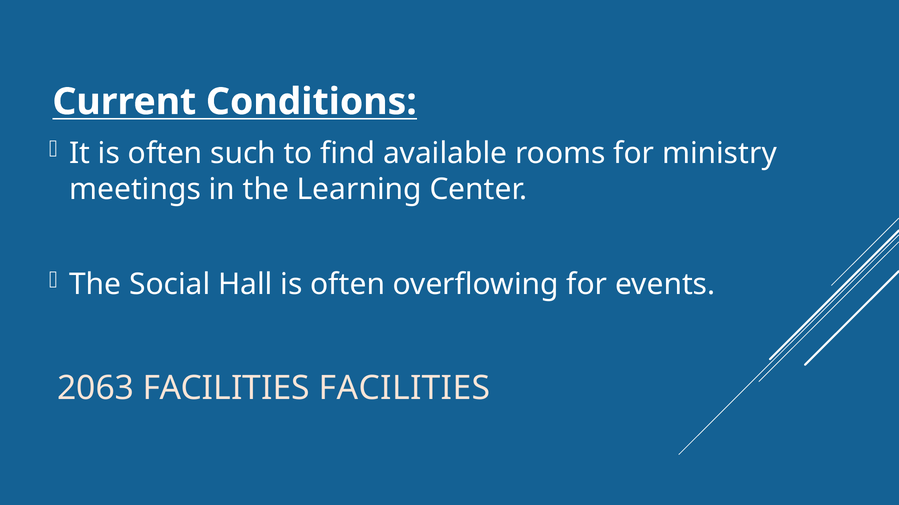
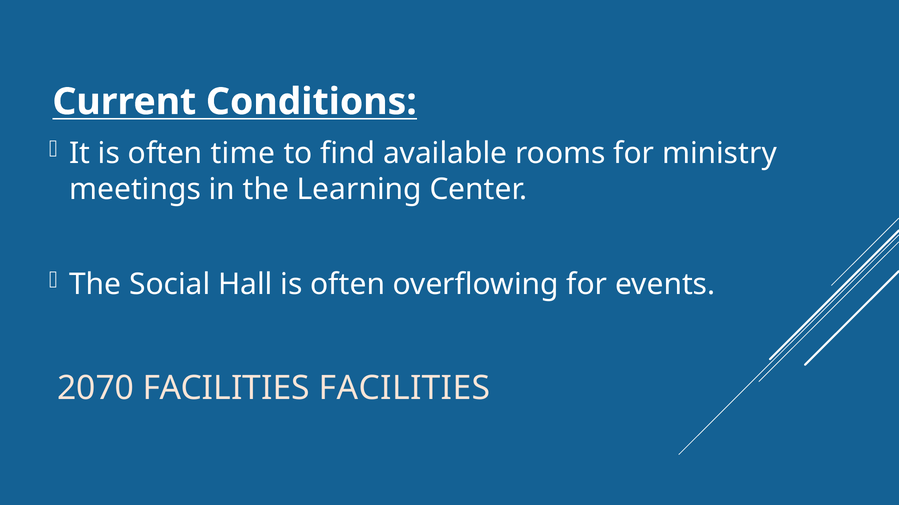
such: such -> time
2063: 2063 -> 2070
